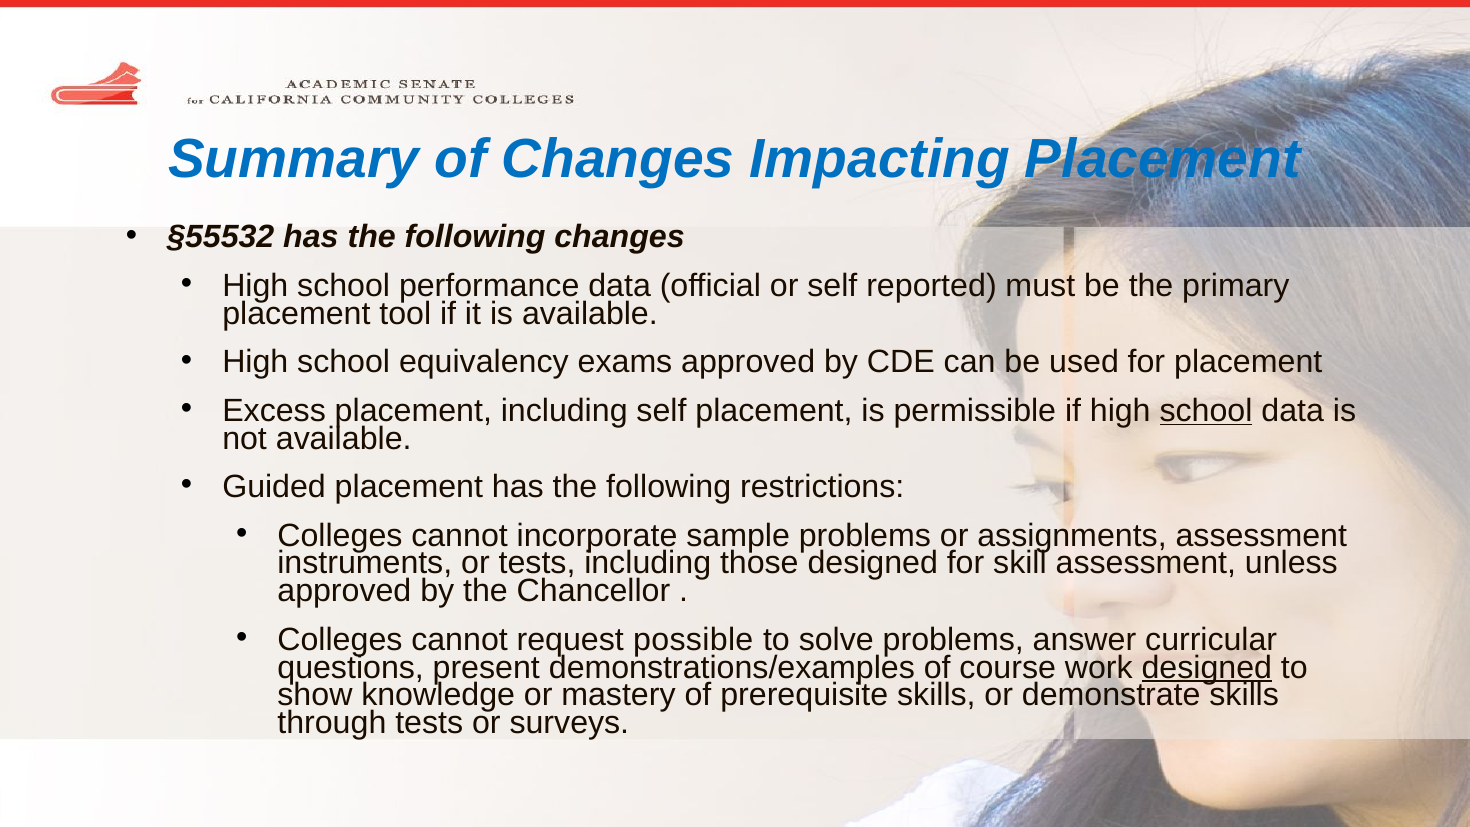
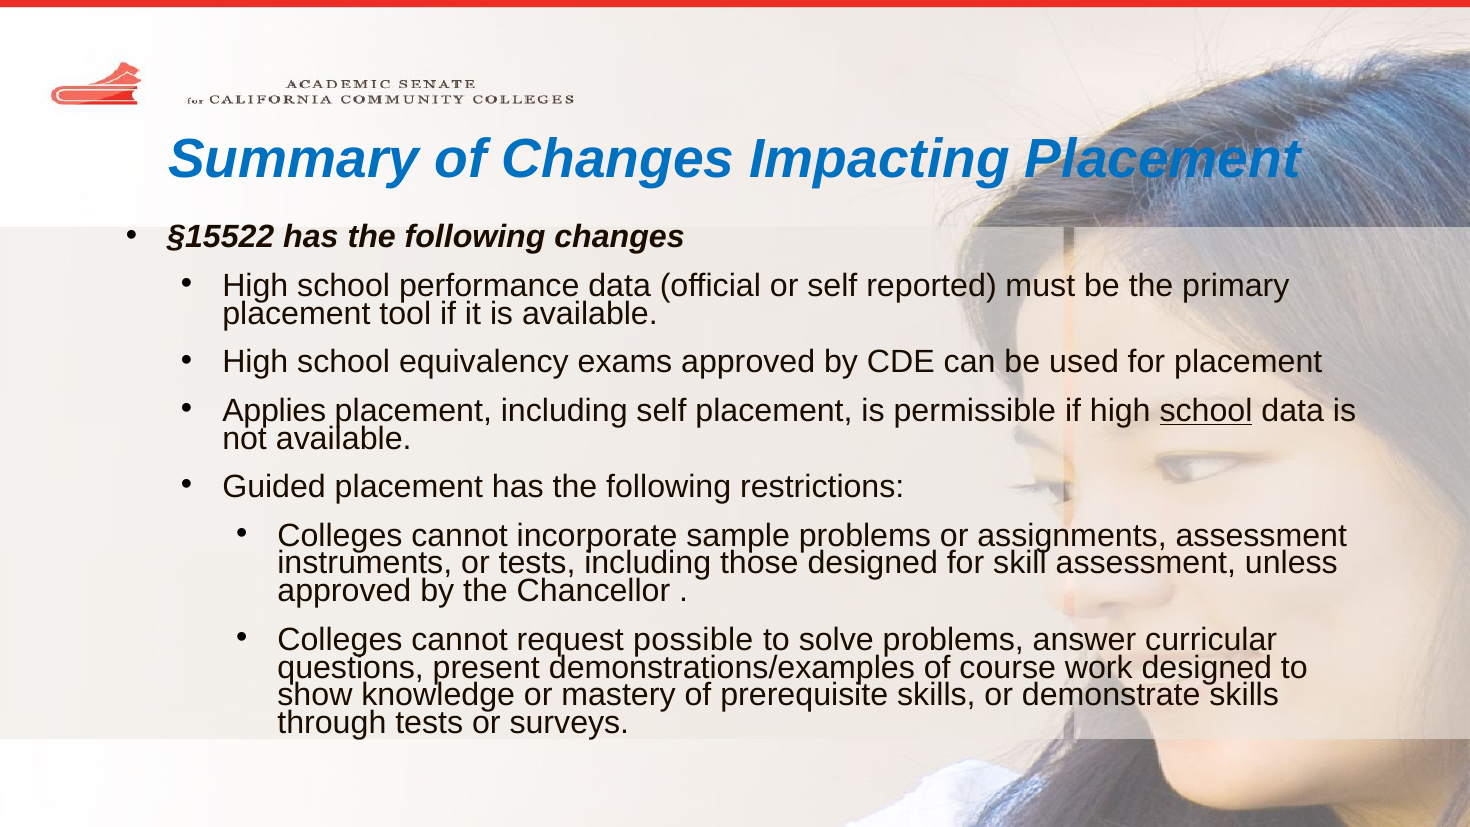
§55532: §55532 -> §15522
Excess: Excess -> Applies
designed at (1207, 667) underline: present -> none
